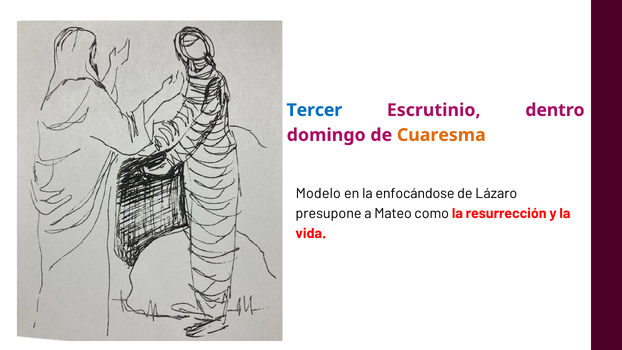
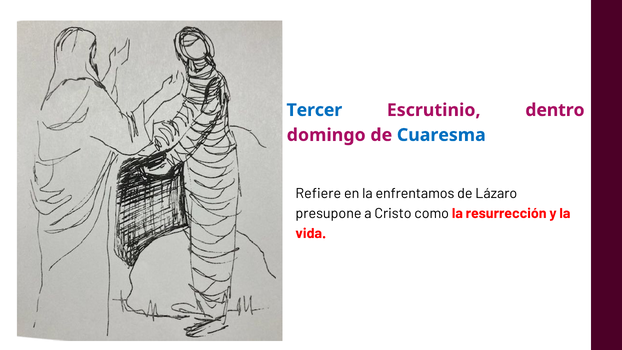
Cuaresma colour: orange -> blue
Modelo: Modelo -> Refiere
enfocándose: enfocándose -> enfrentamos
Mateo: Mateo -> Cristo
